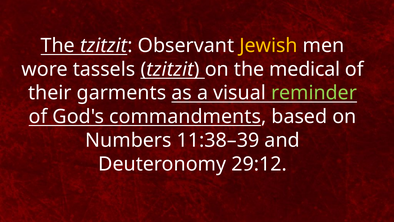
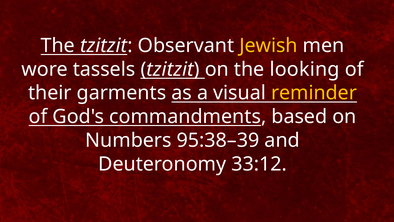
medical: medical -> looking
reminder colour: light green -> yellow
11:38–39: 11:38–39 -> 95:38–39
29:12: 29:12 -> 33:12
